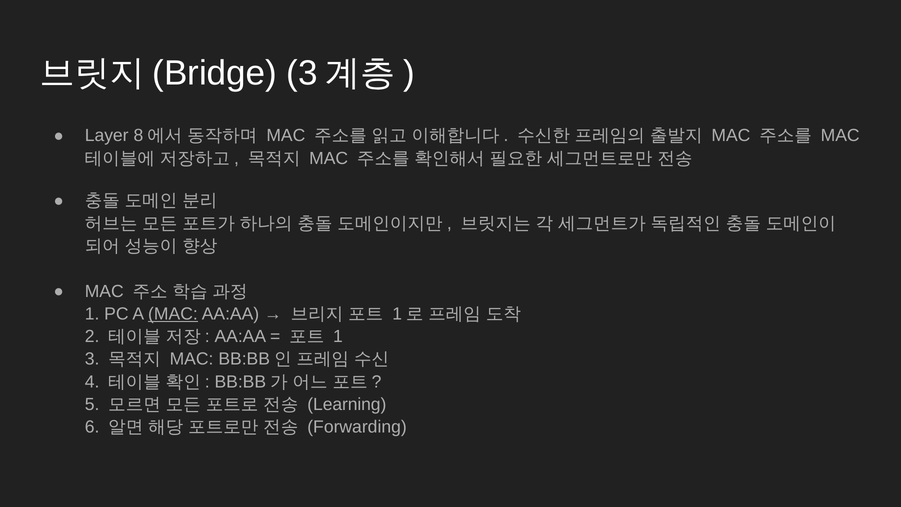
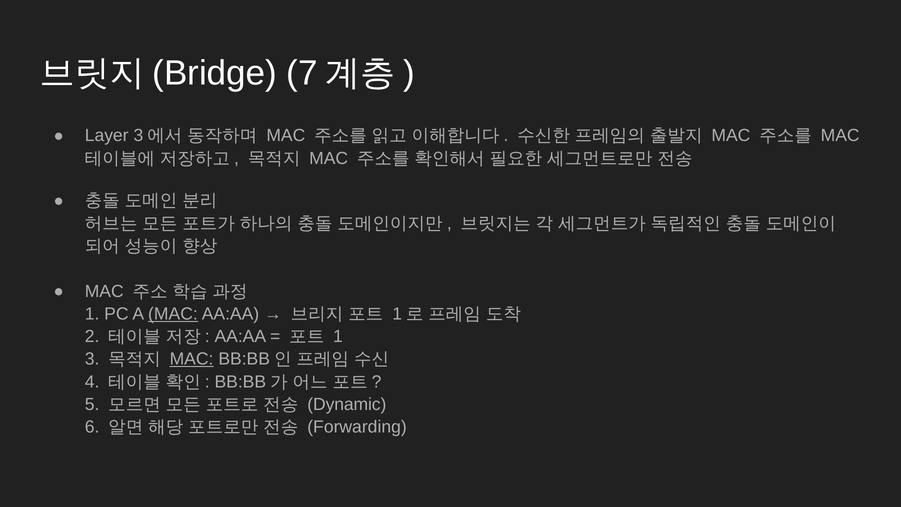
3 at (302, 73): 3 -> 7
Layer 8: 8 -> 3
MAC at (192, 359) underline: none -> present
Learning: Learning -> Dynamic
